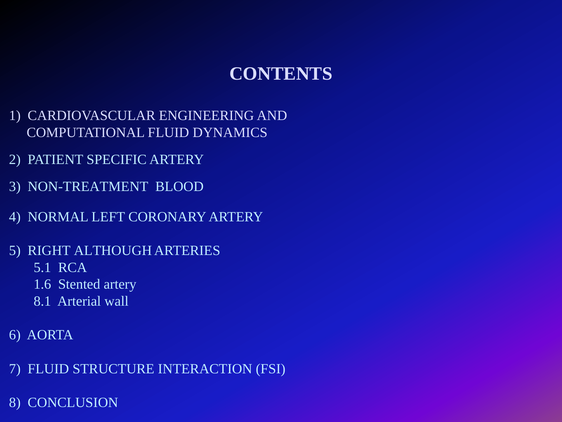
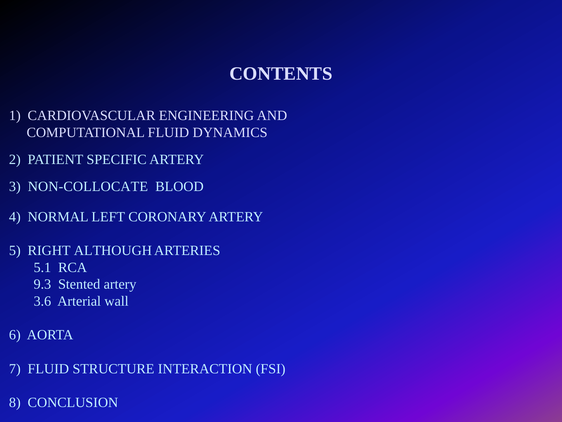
NON-TREATMENT: NON-TREATMENT -> NON-COLLOCATE
1.6: 1.6 -> 9.3
8.1: 8.1 -> 3.6
